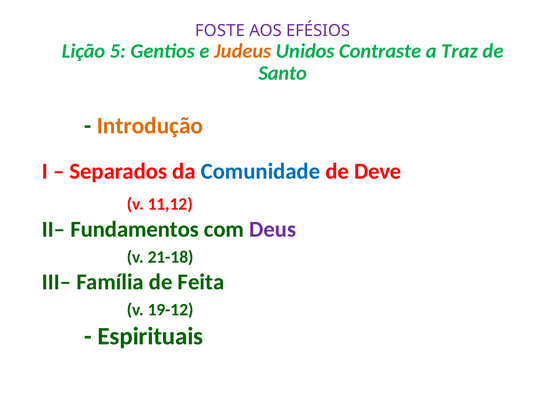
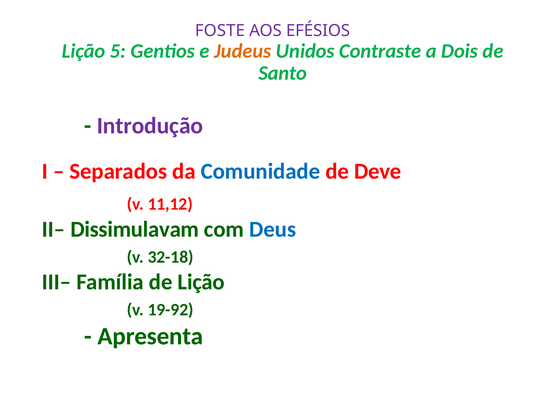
Traz: Traz -> Dois
Introdução colour: orange -> purple
Fundamentos: Fundamentos -> Dissimulavam
Deus colour: purple -> blue
21-18: 21-18 -> 32-18
de Feita: Feita -> Lição
19-12: 19-12 -> 19-92
Espirituais: Espirituais -> Apresenta
